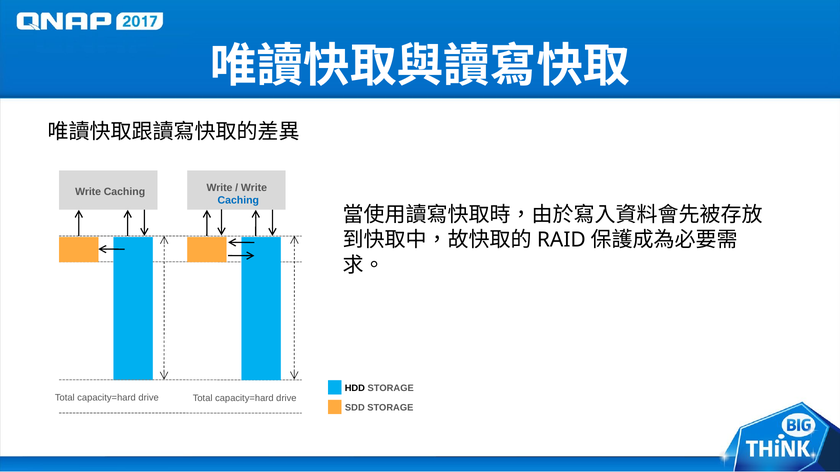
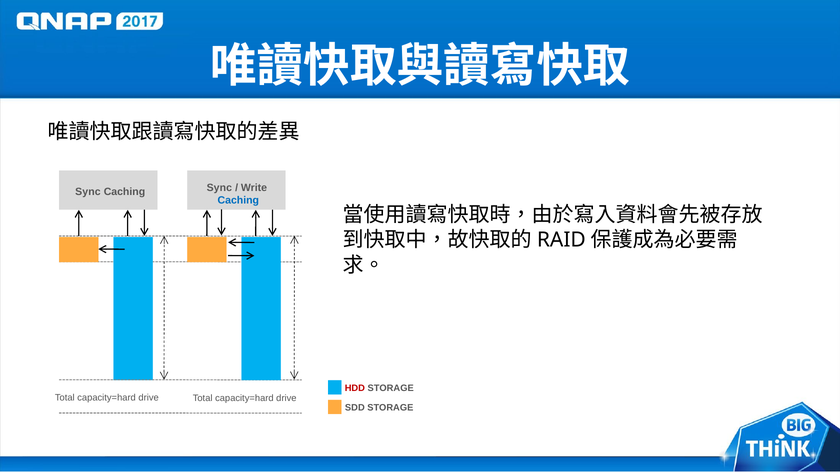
Write at (88, 192): Write -> Sync
Caching Write: Write -> Sync
HDD colour: black -> red
